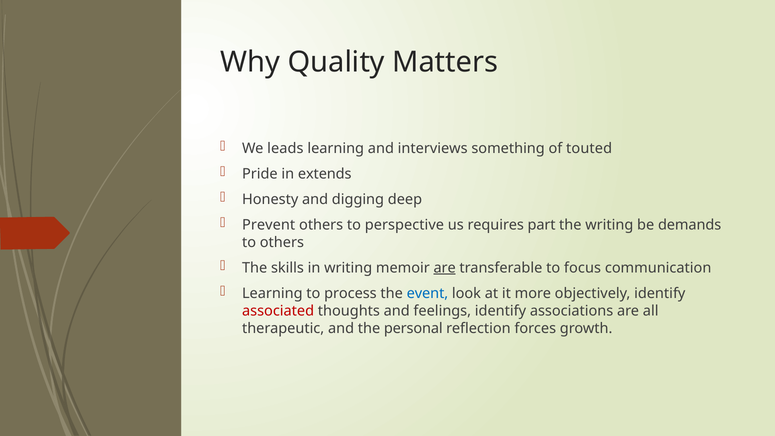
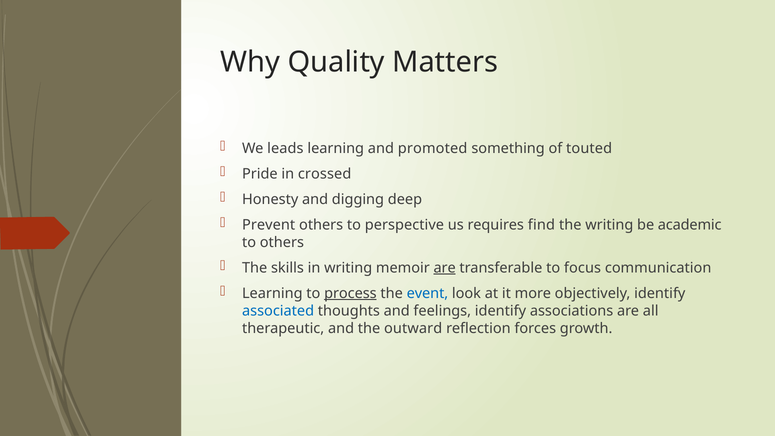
interviews: interviews -> promoted
extends: extends -> crossed
part: part -> find
demands: demands -> academic
process underline: none -> present
associated colour: red -> blue
personal: personal -> outward
